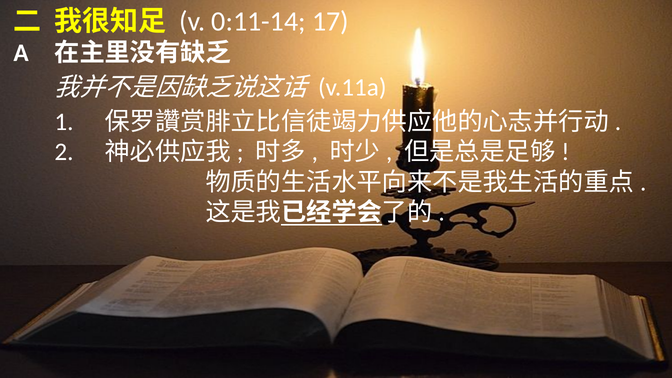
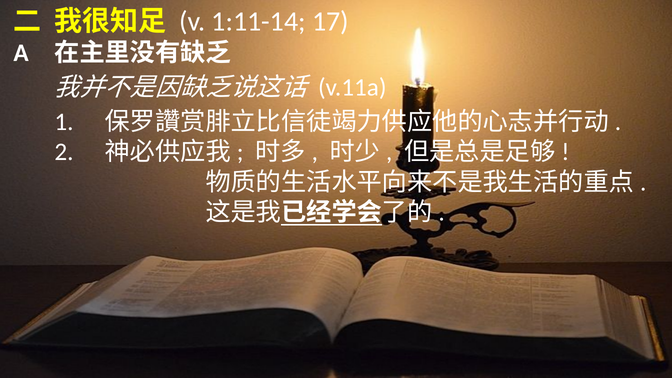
0:11-14: 0:11-14 -> 1:11-14
